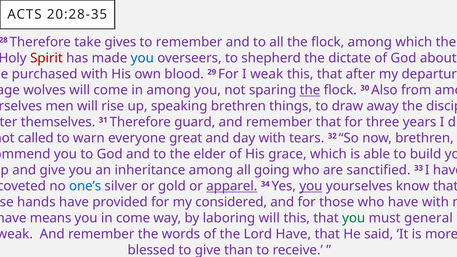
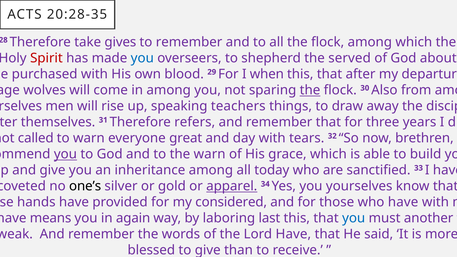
dictate: dictate -> served
I weak: weak -> when
speaking brethren: brethren -> teachers
guard: guard -> refers
you at (65, 154) underline: none -> present
the elder: elder -> warn
going: going -> today
one’s colour: blue -> black
you at (311, 186) underline: present -> none
in come: come -> again
laboring will: will -> last
you at (354, 218) colour: green -> blue
general: general -> another
